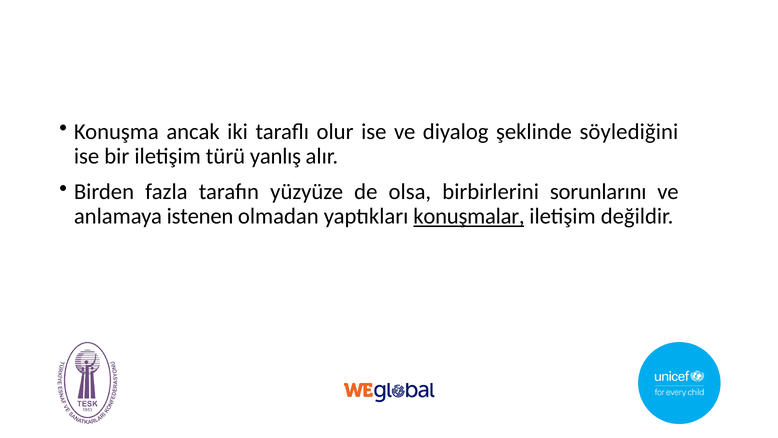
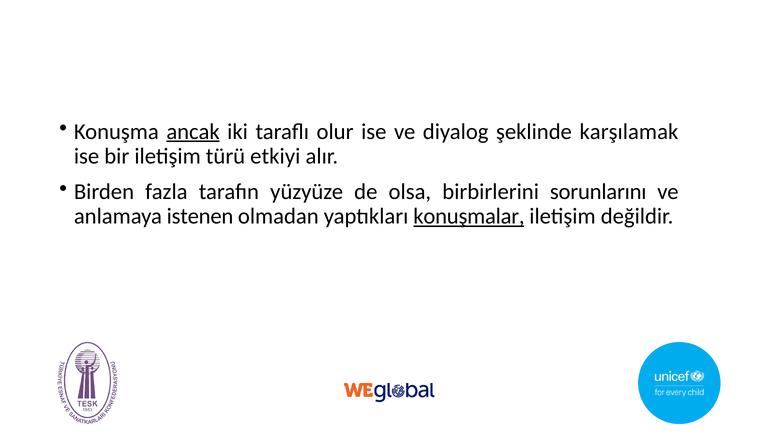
ancak underline: none -> present
söylediğini: söylediğini -> karşılamak
yanlış: yanlış -> etkiyi
